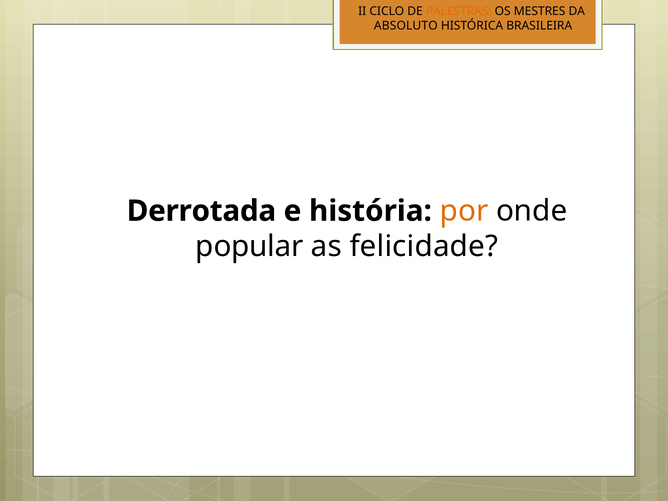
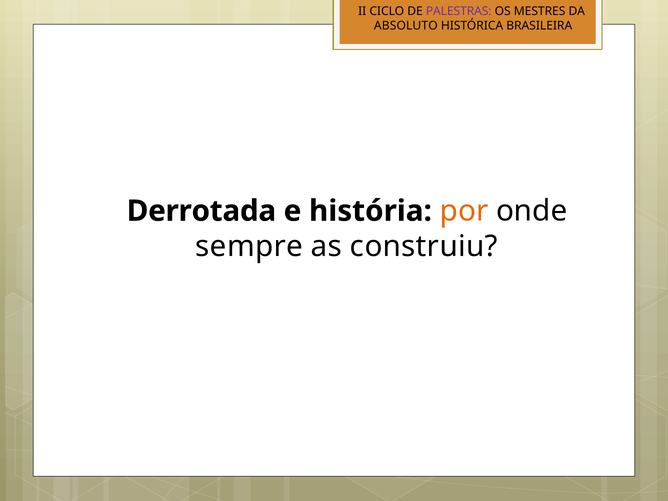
PALESTRAS colour: orange -> purple
popular: popular -> sempre
felicidade: felicidade -> construiu
